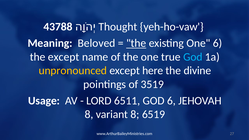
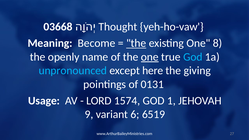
43788: 43788 -> 03668
Beloved: Beloved -> Become
One 6: 6 -> 8
the except: except -> openly
one at (150, 57) underline: none -> present
unpronounced colour: yellow -> light blue
divine: divine -> giving
3519: 3519 -> 0131
6511: 6511 -> 1574
GOD 6: 6 -> 1
8 at (89, 114): 8 -> 9
variant 8: 8 -> 6
